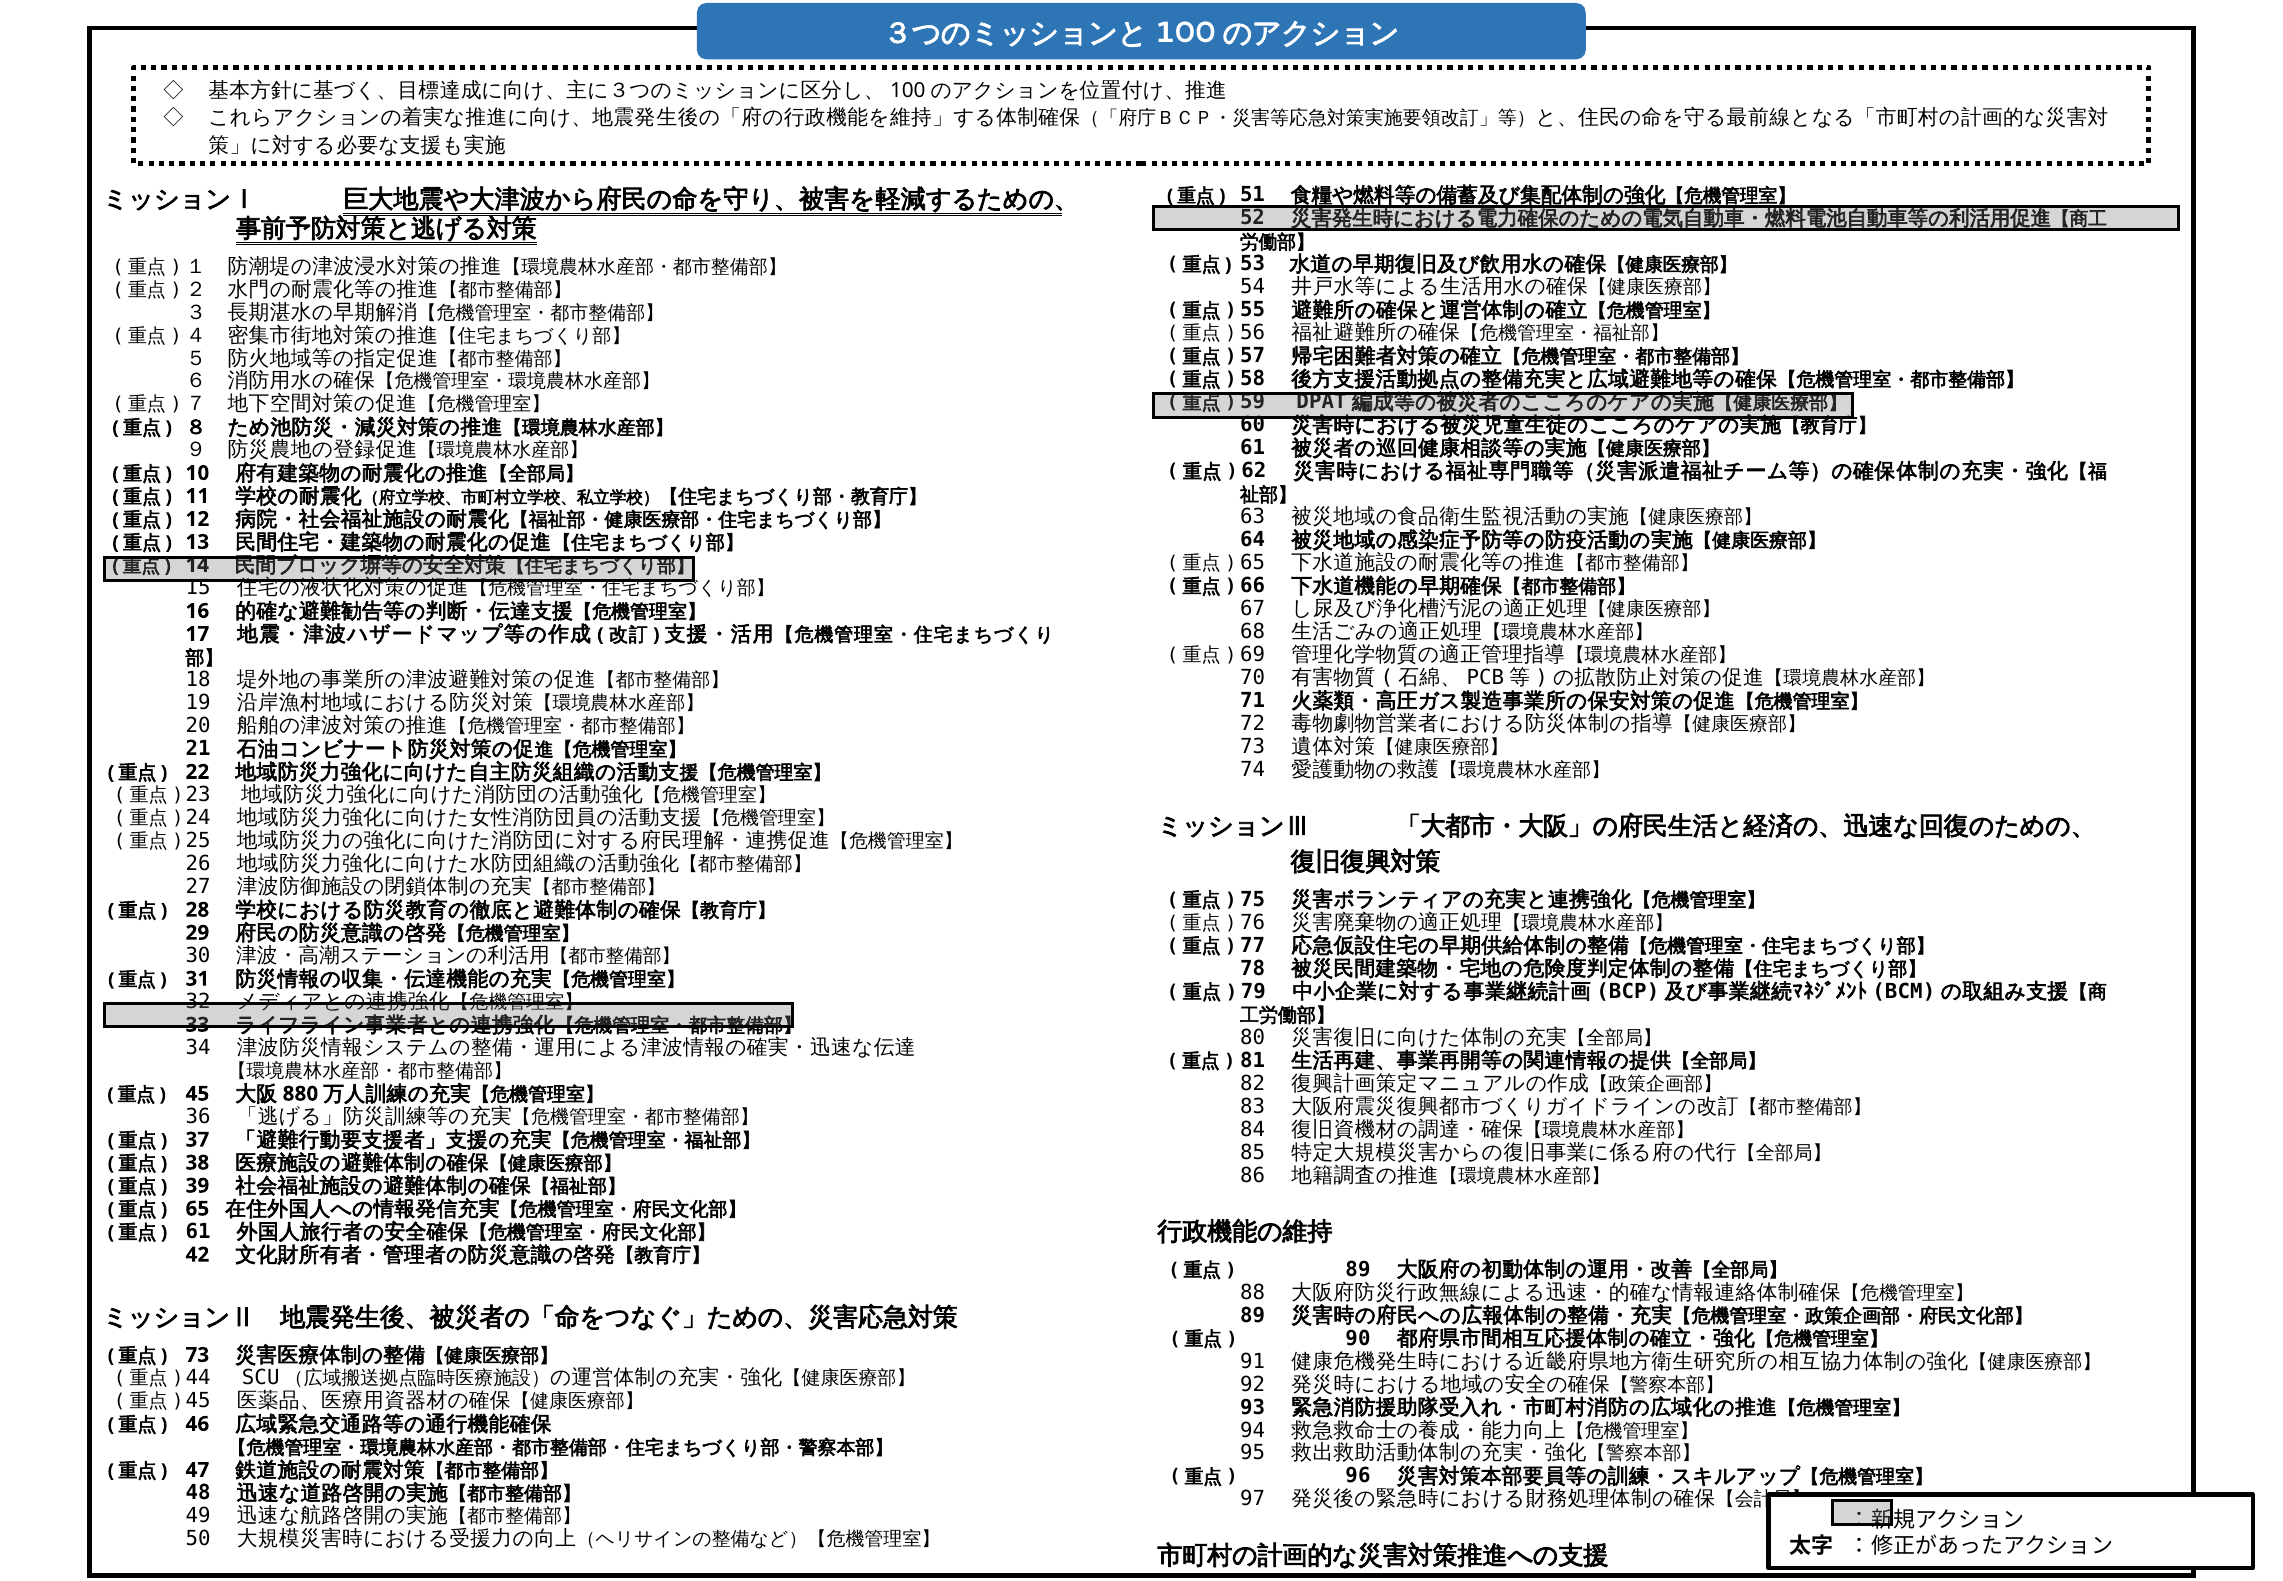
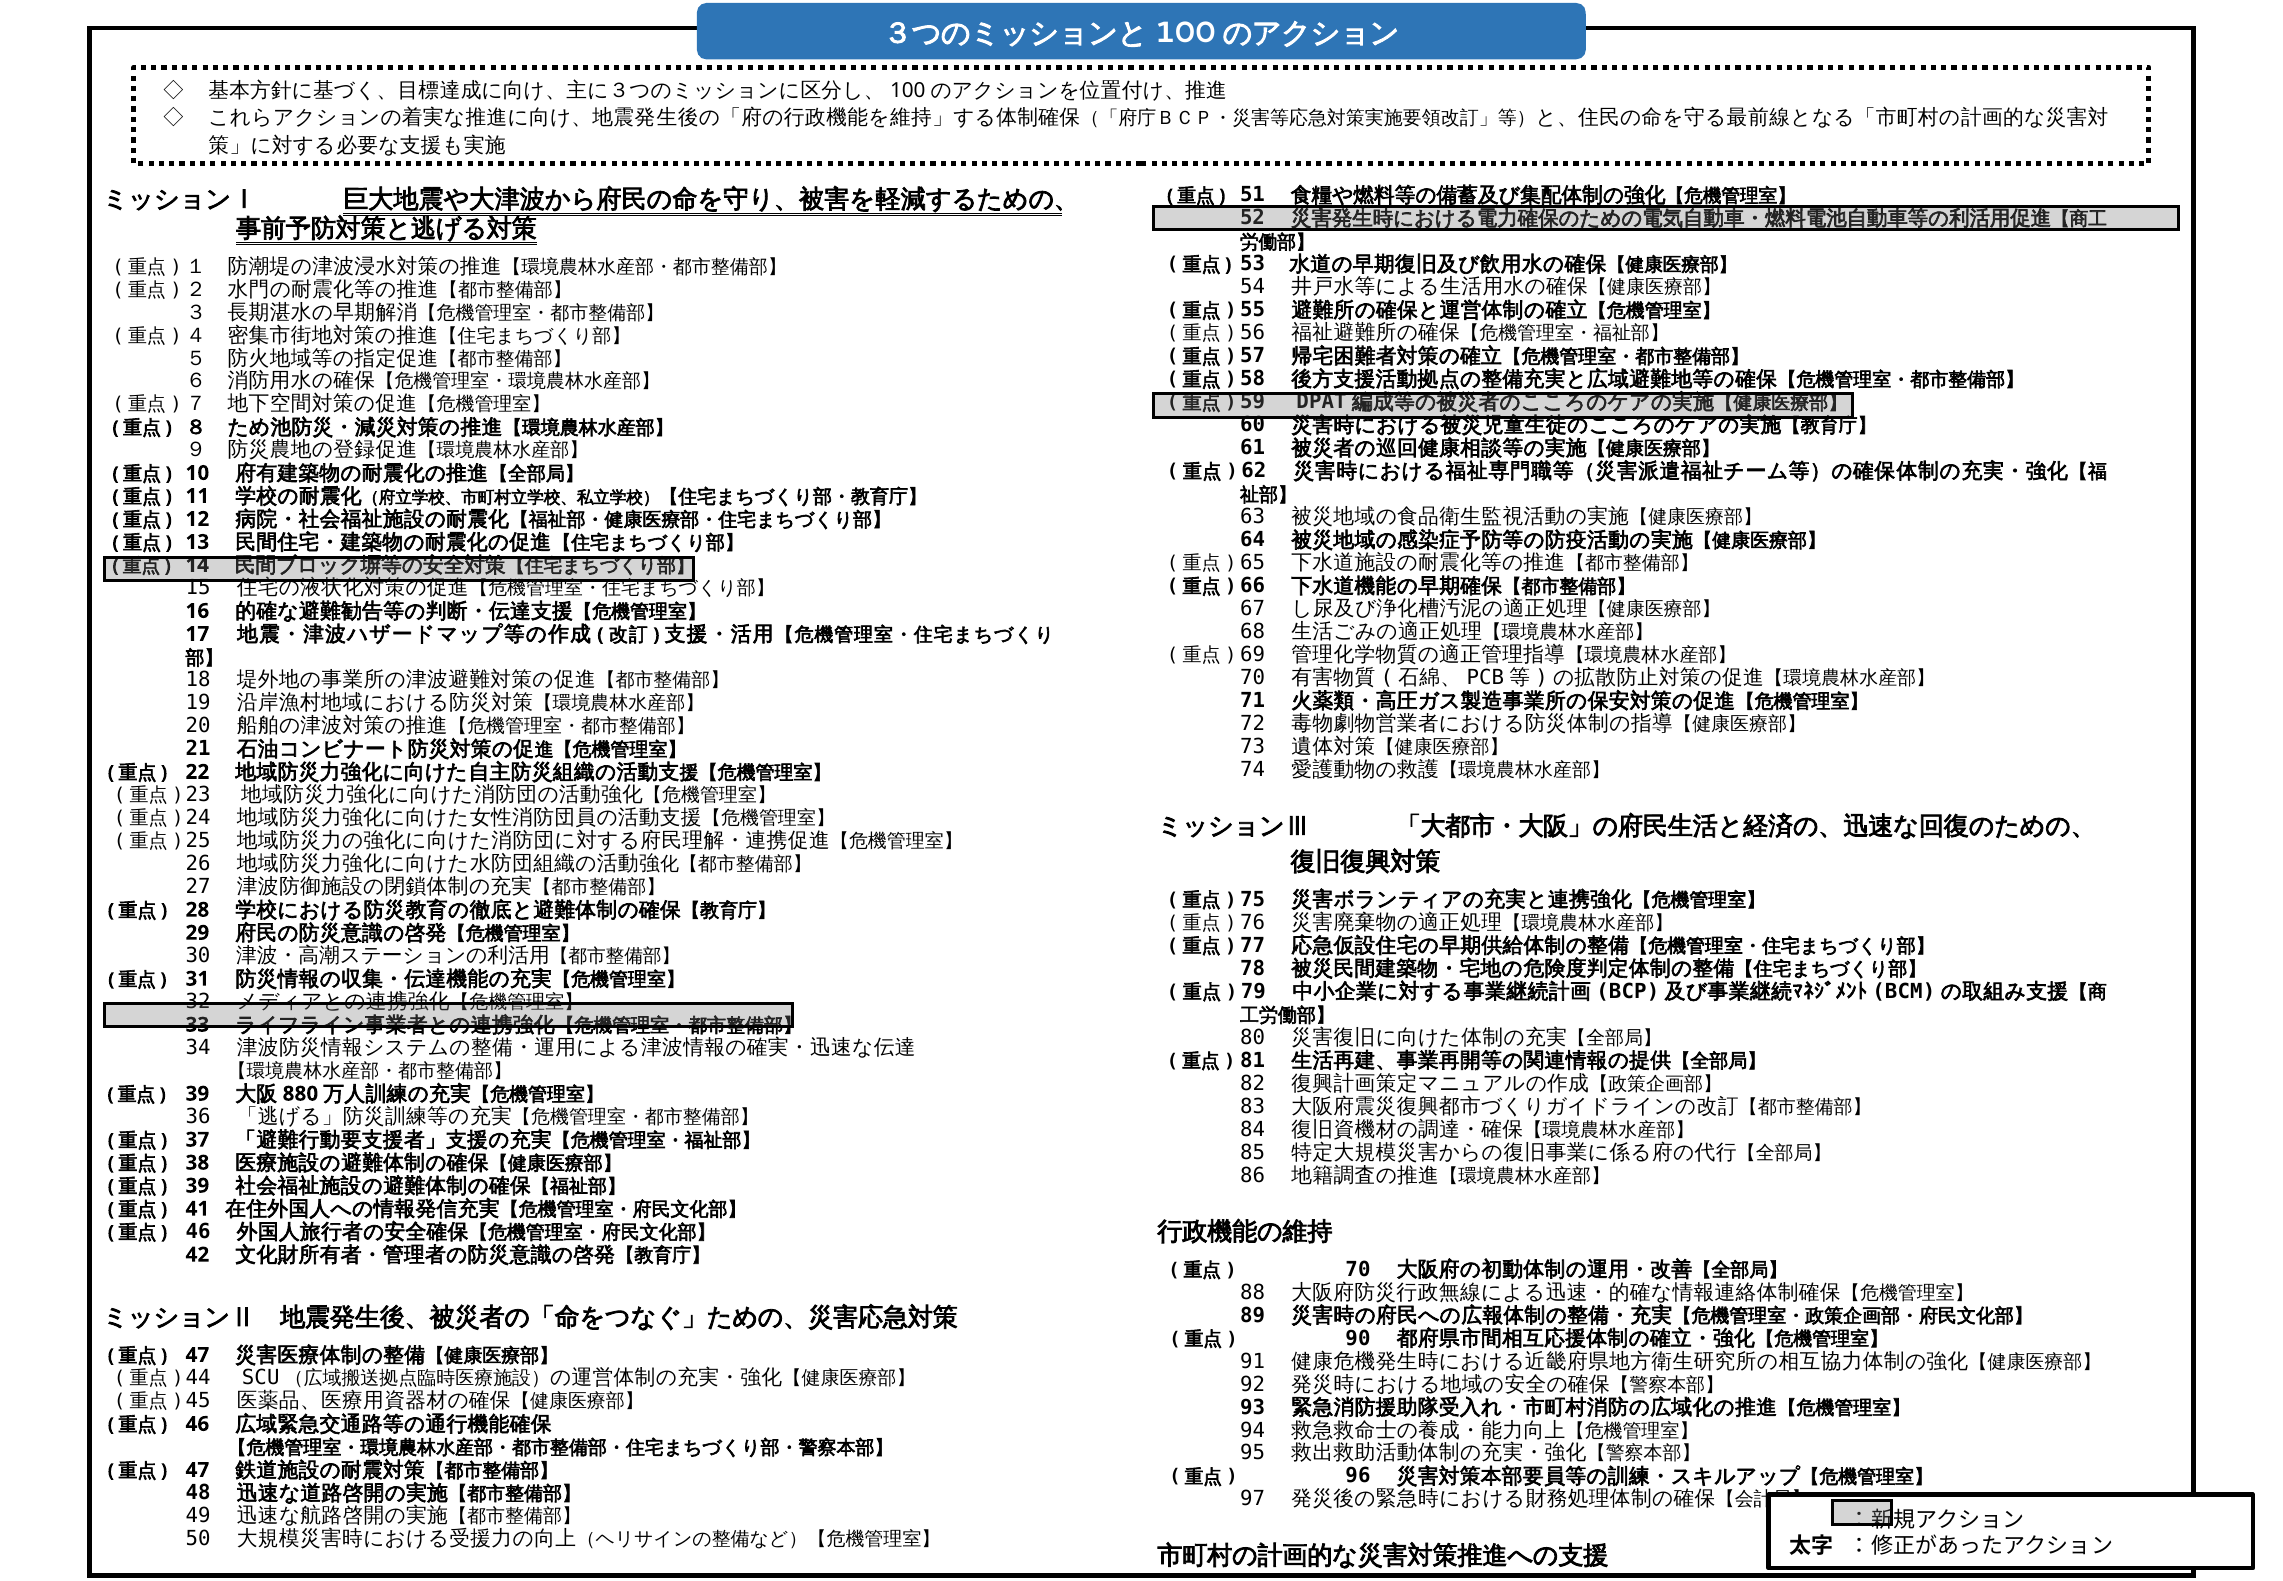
45 at (197, 1093): 45 -> 39
65: 65 -> 41
61 at (198, 1231): 61 -> 46
89 at (1358, 1269): 89 -> 70
73 at (197, 1355): 73 -> 47
